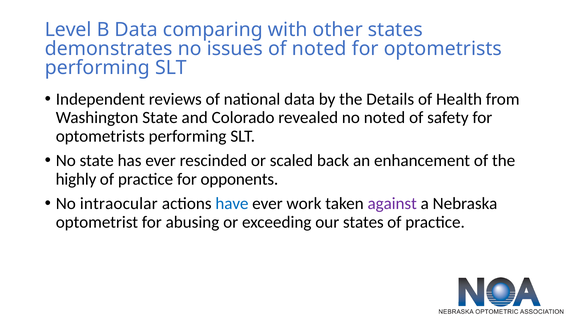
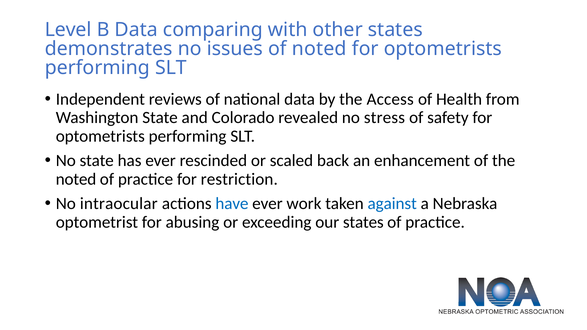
Details: Details -> Access
no noted: noted -> stress
highly at (76, 179): highly -> noted
opponents: opponents -> restriction
against colour: purple -> blue
